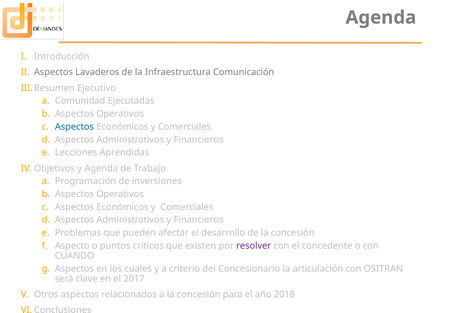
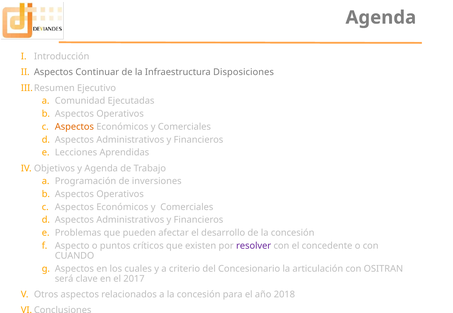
Lavaderos: Lavaderos -> Continuar
Comunicación: Comunicación -> Disposiciones
Aspectos at (74, 127) colour: blue -> orange
